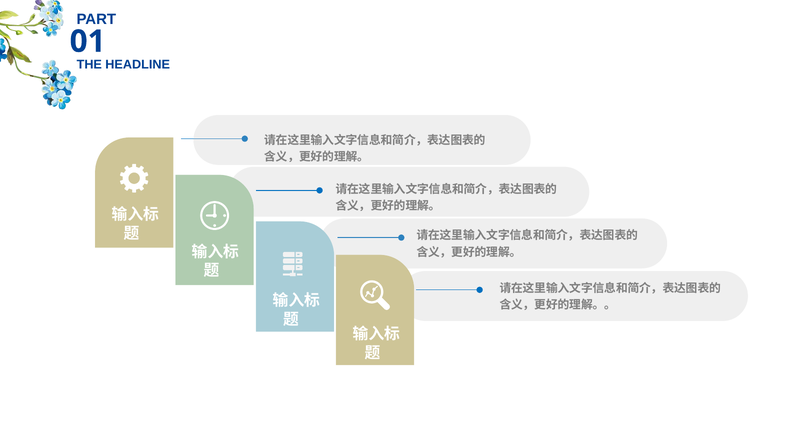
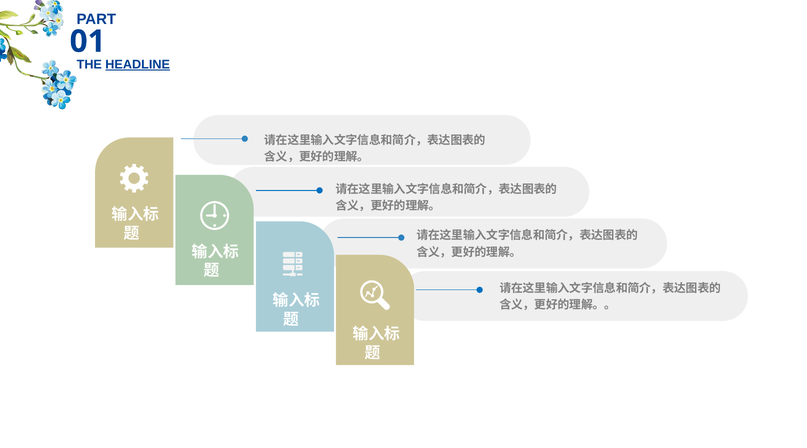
HEADLINE underline: none -> present
